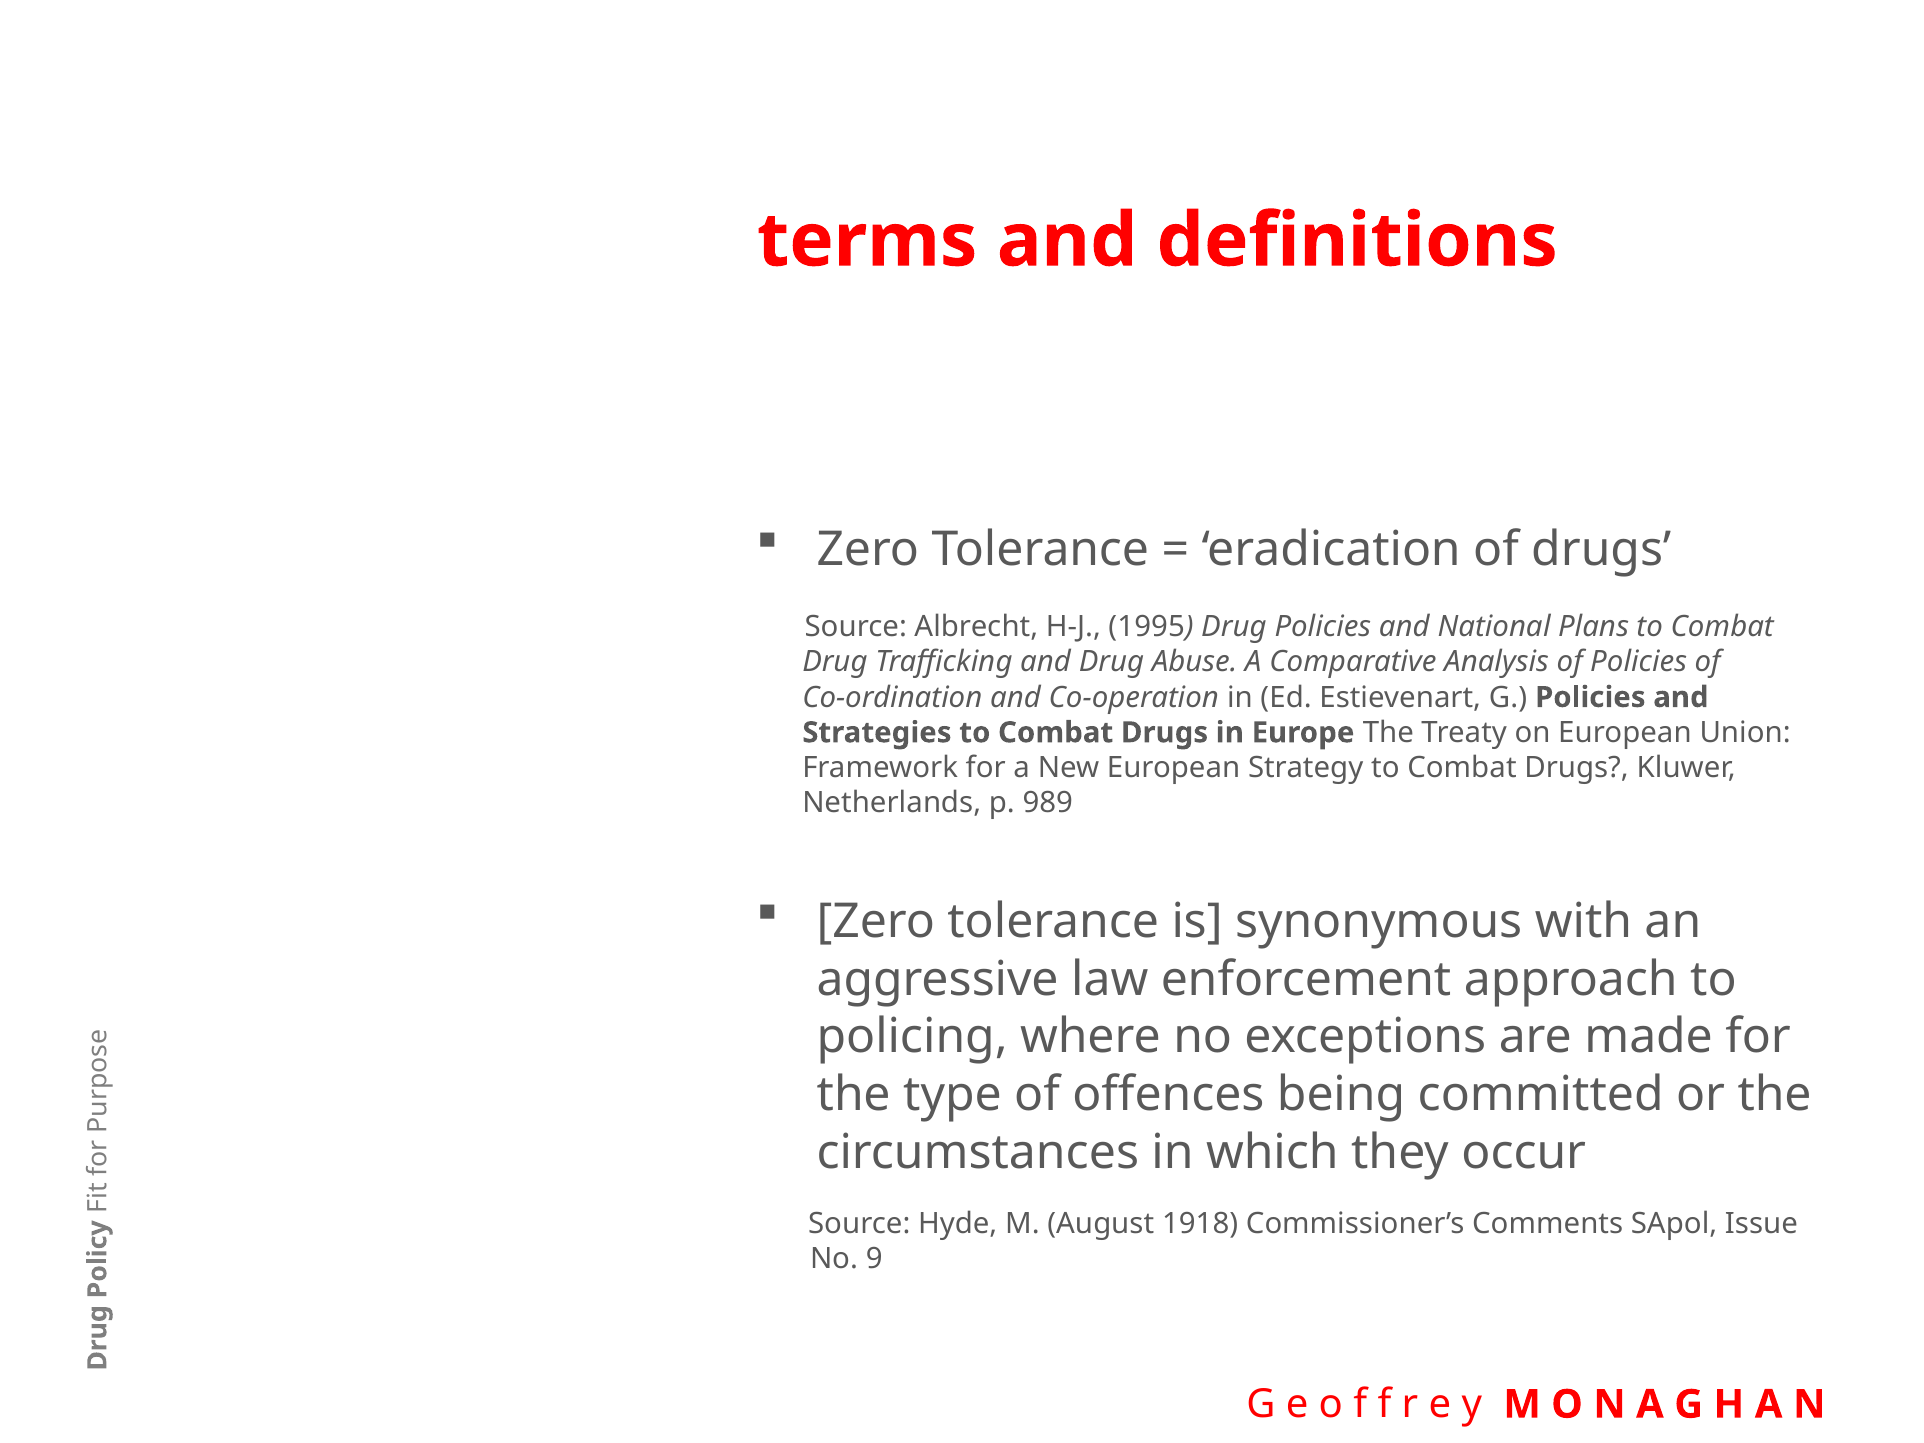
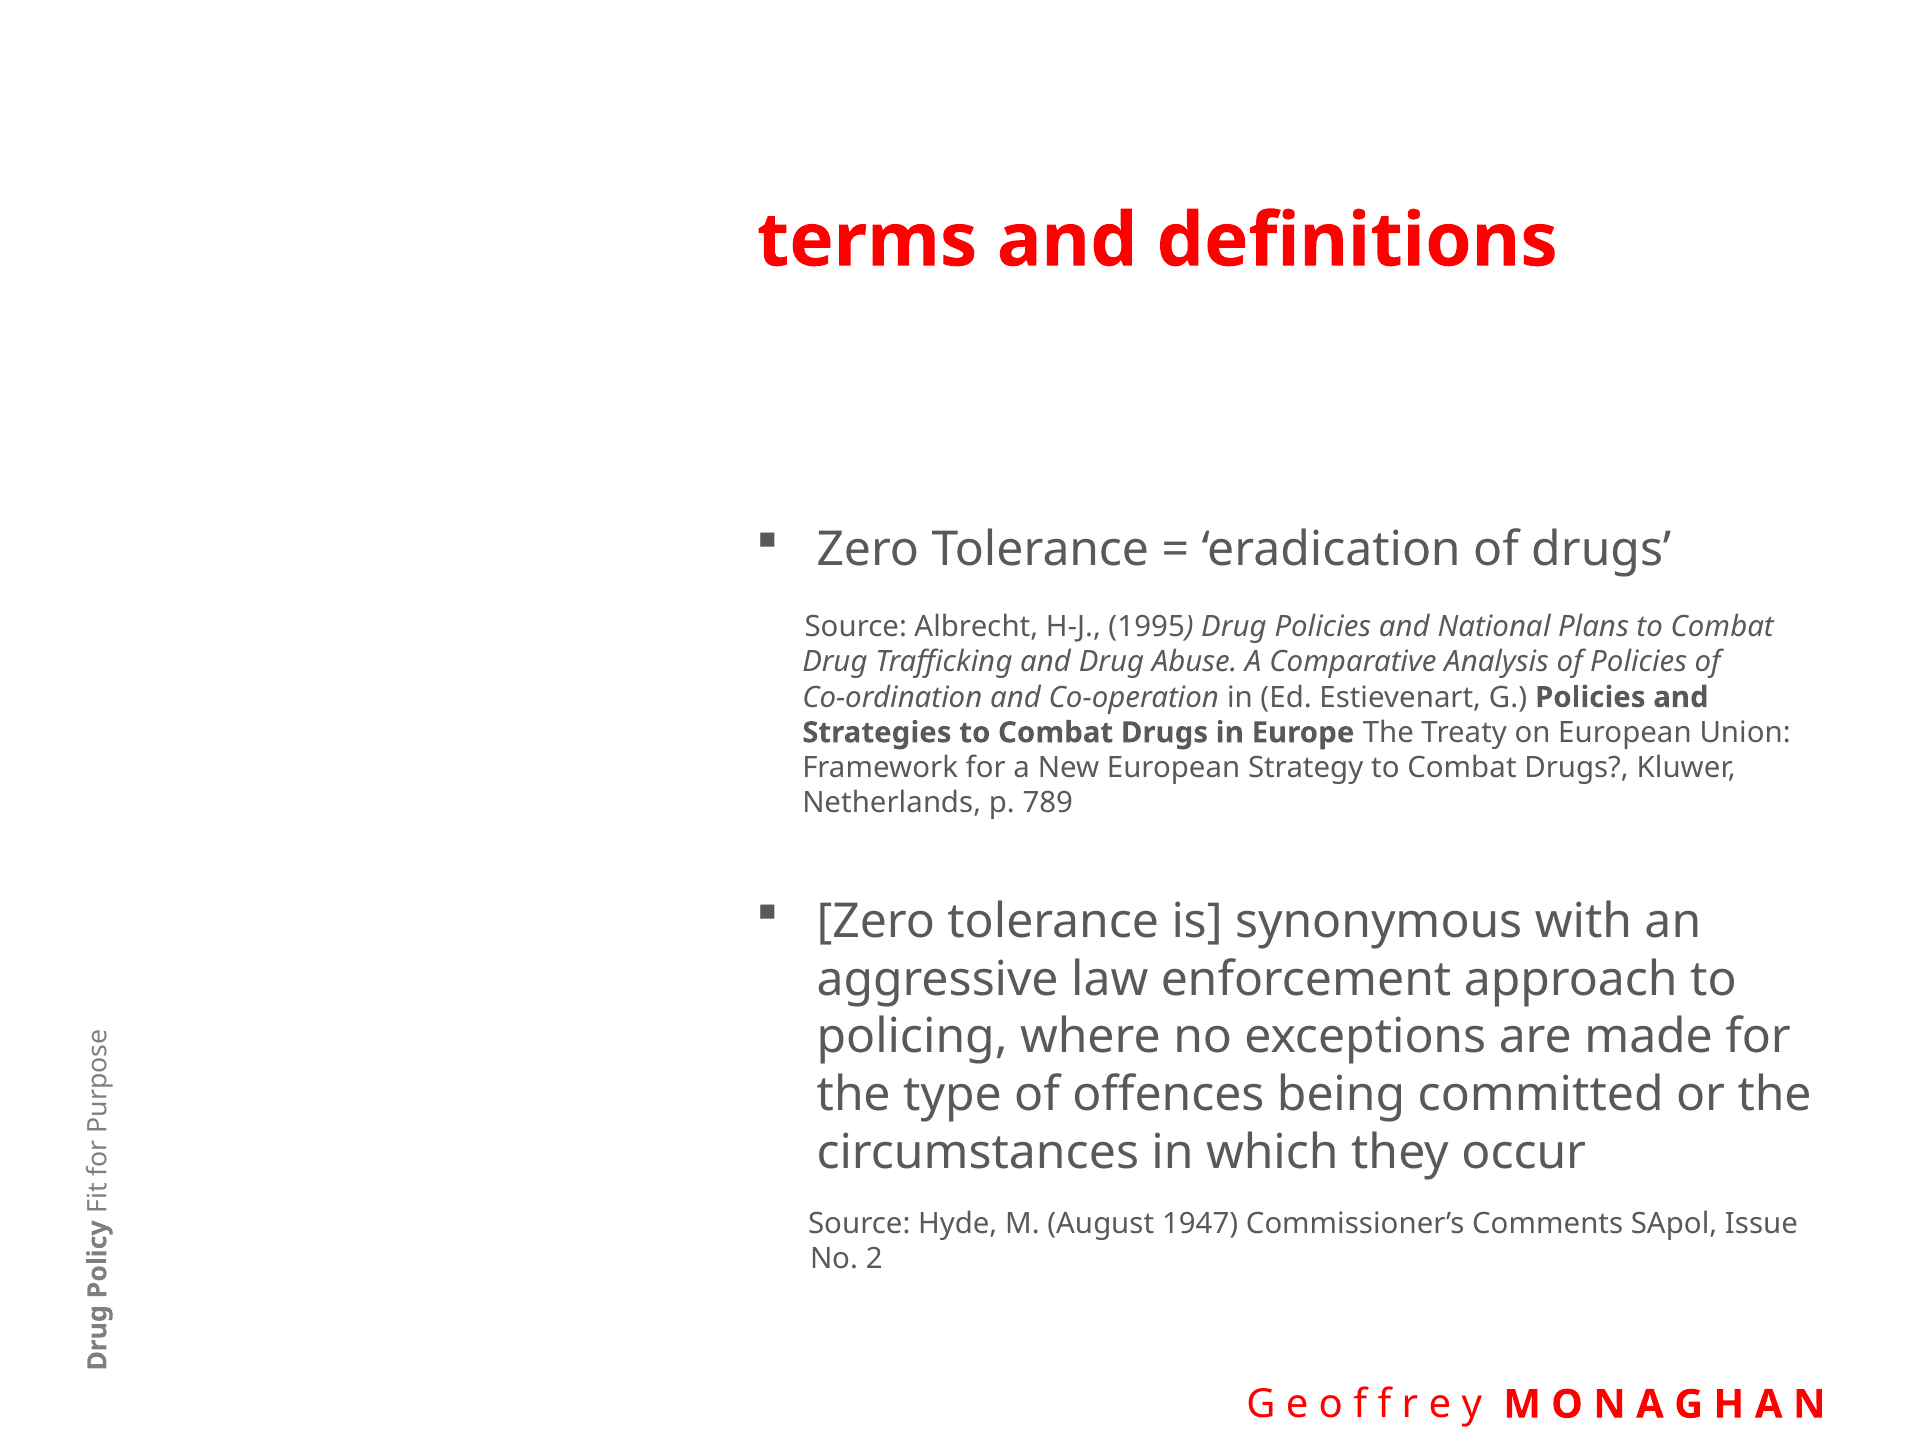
989: 989 -> 789
1918: 1918 -> 1947
9: 9 -> 2
